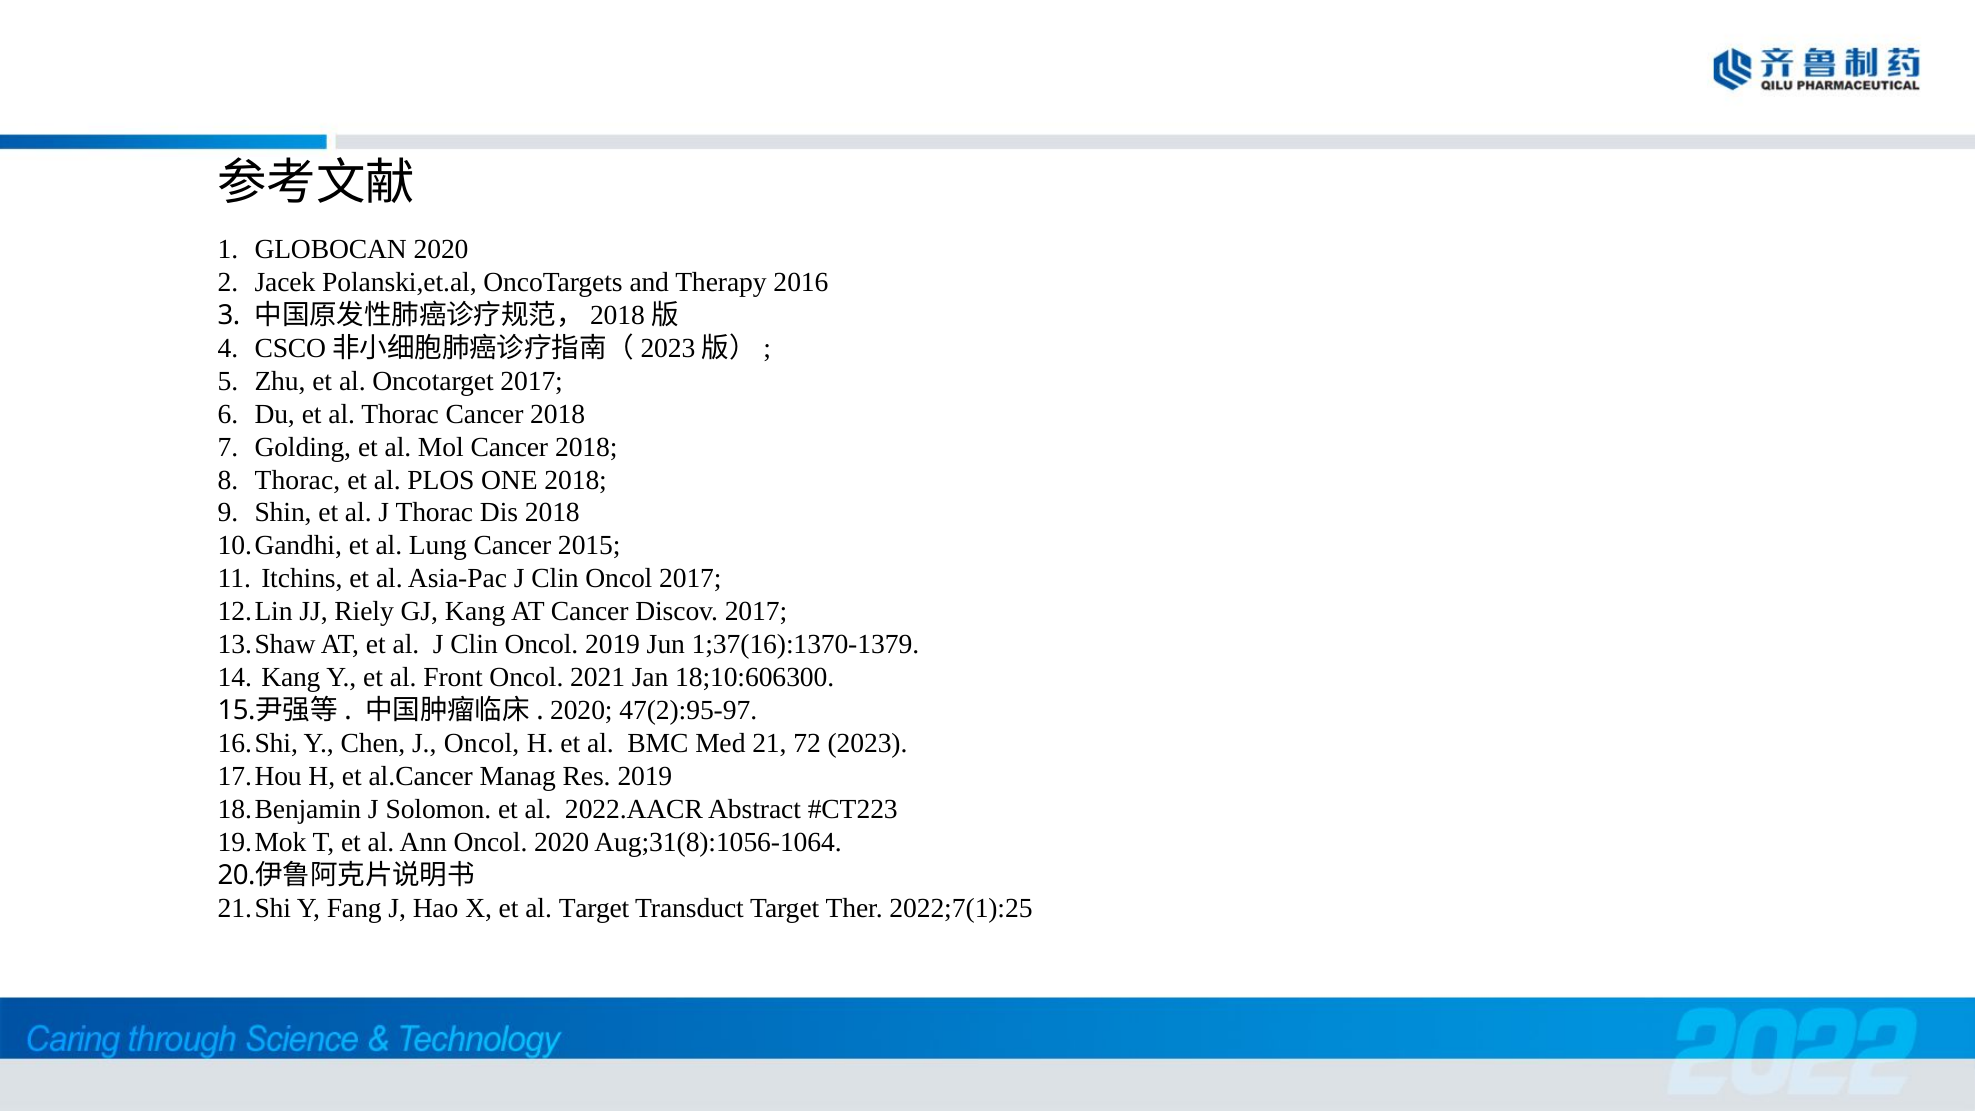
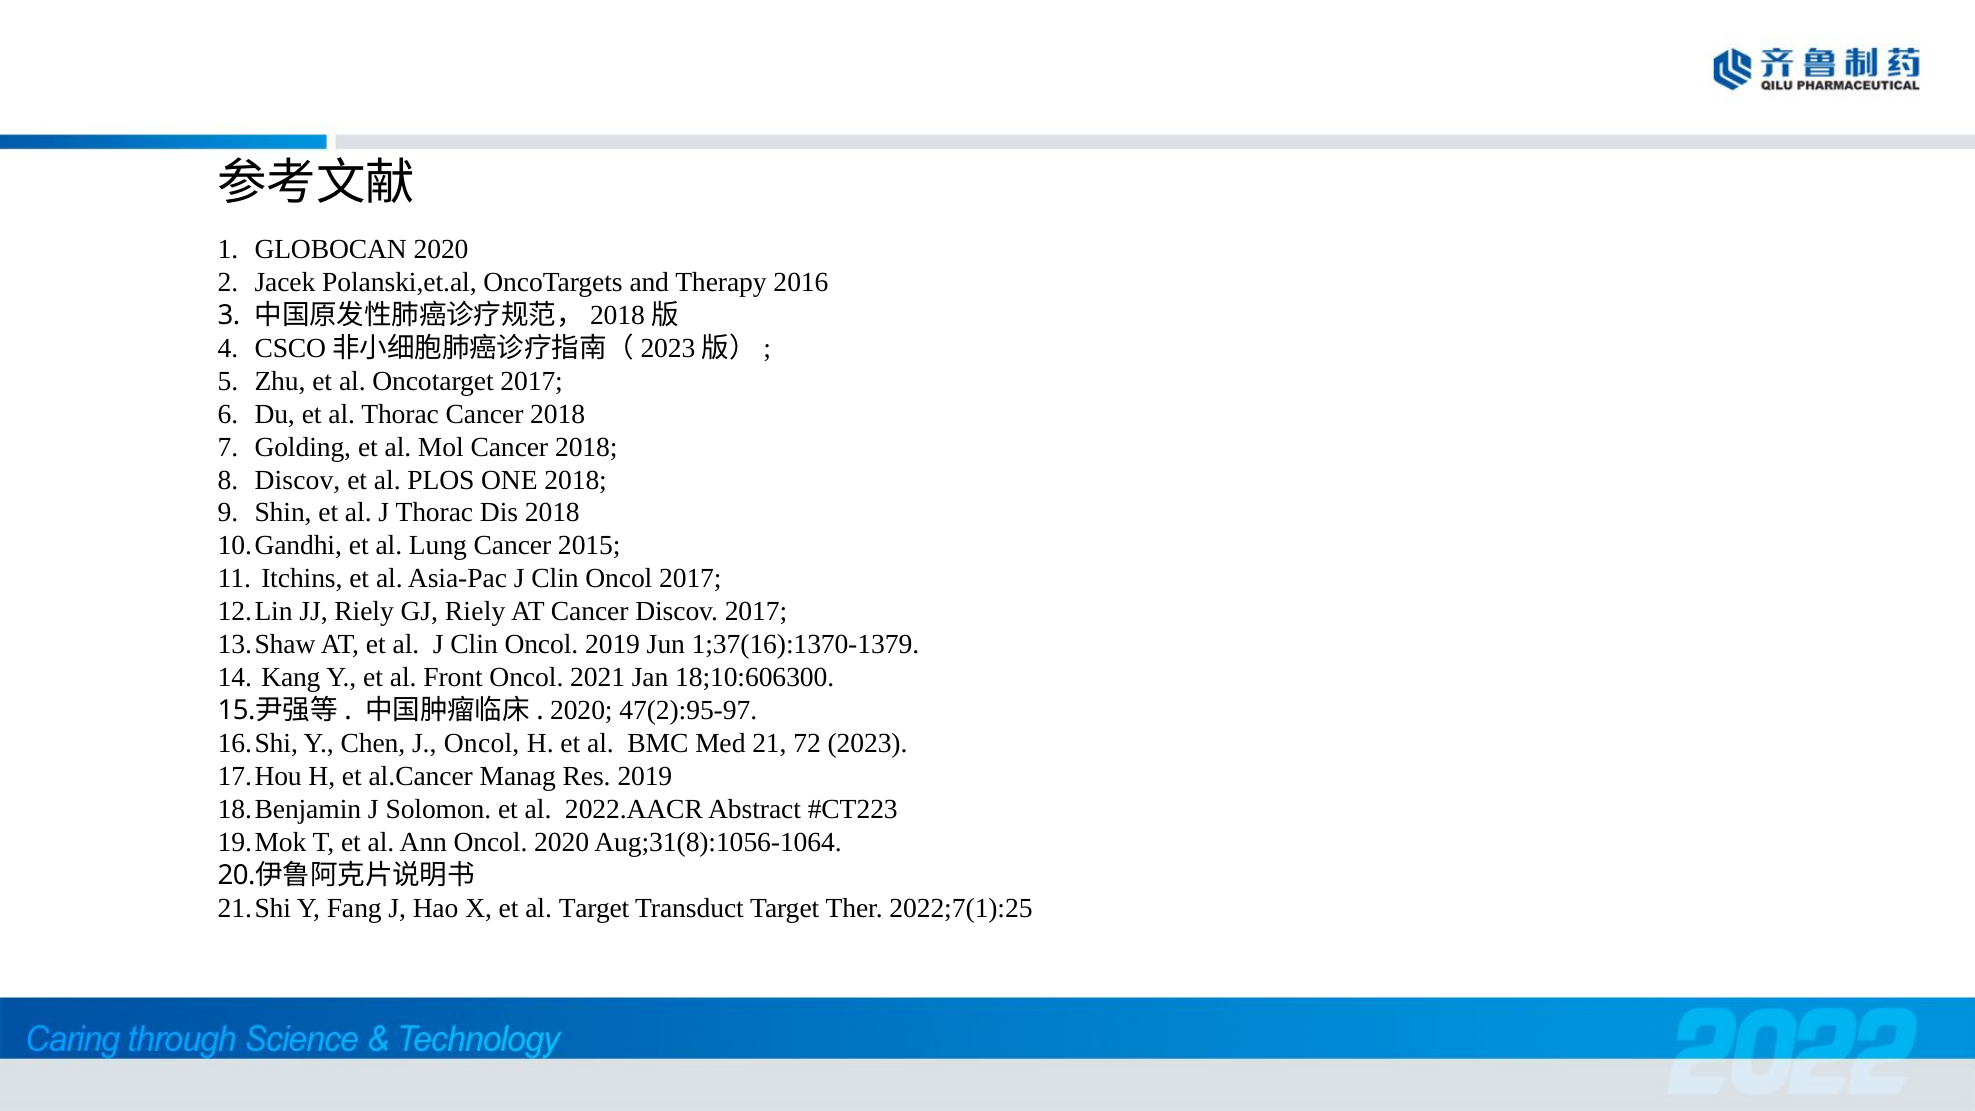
Thorac at (297, 480): Thorac -> Discov
GJ Kang: Kang -> Riely
